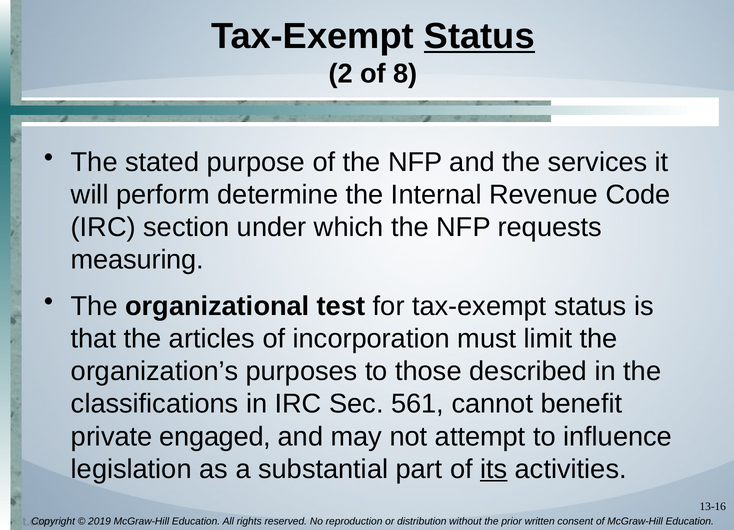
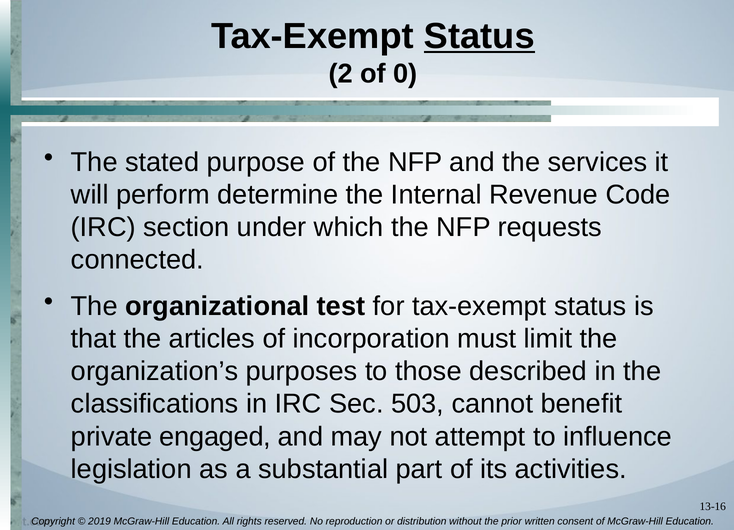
8: 8 -> 0
measuring: measuring -> connected
561: 561 -> 503
its underline: present -> none
